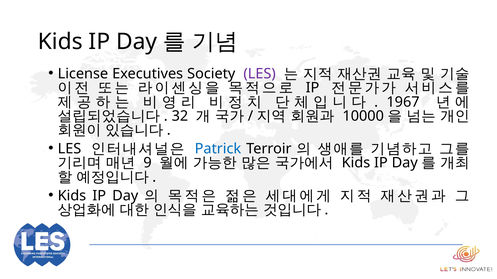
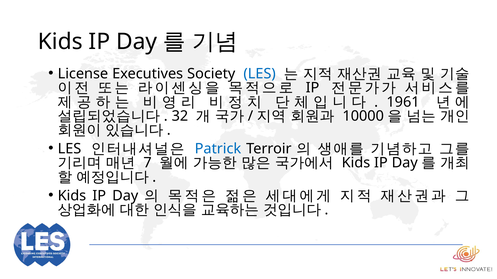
LES at (260, 74) colour: purple -> blue
1967: 1967 -> 1961
9: 9 -> 7
